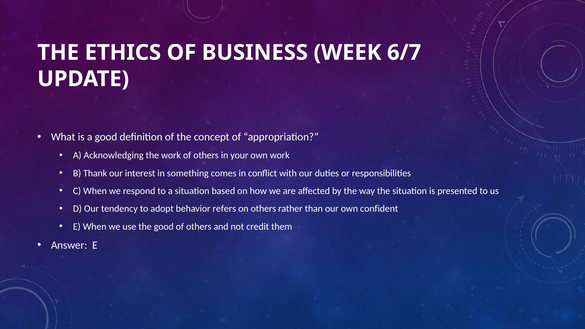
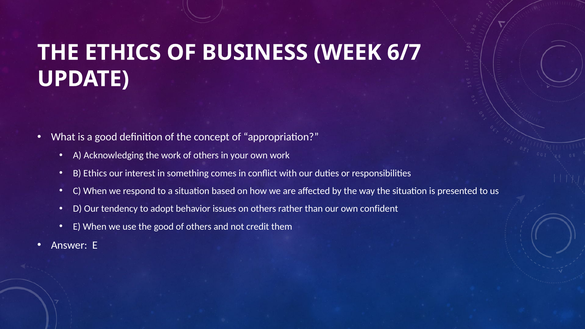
B Thank: Thank -> Ethics
refers: refers -> issues
